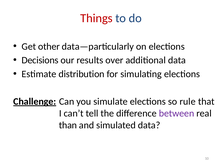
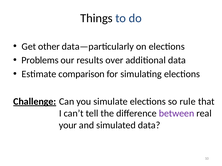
Things colour: red -> black
Decisions: Decisions -> Problems
distribution: distribution -> comparison
than: than -> your
